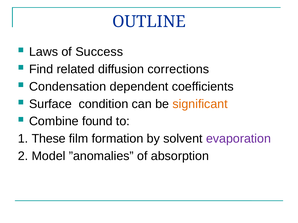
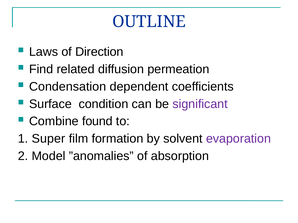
Success: Success -> Direction
corrections: corrections -> permeation
significant colour: orange -> purple
These: These -> Super
